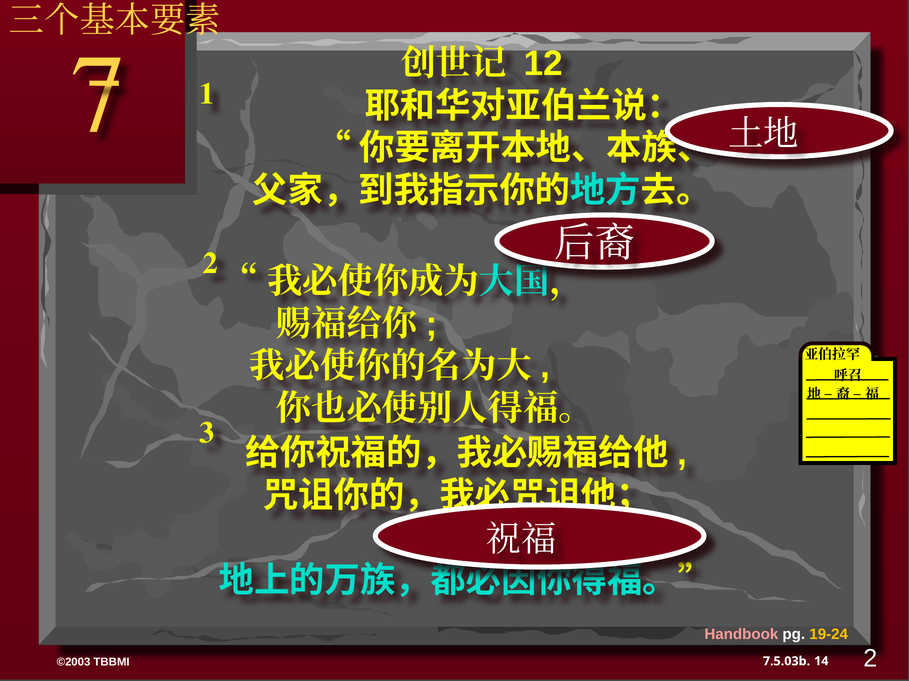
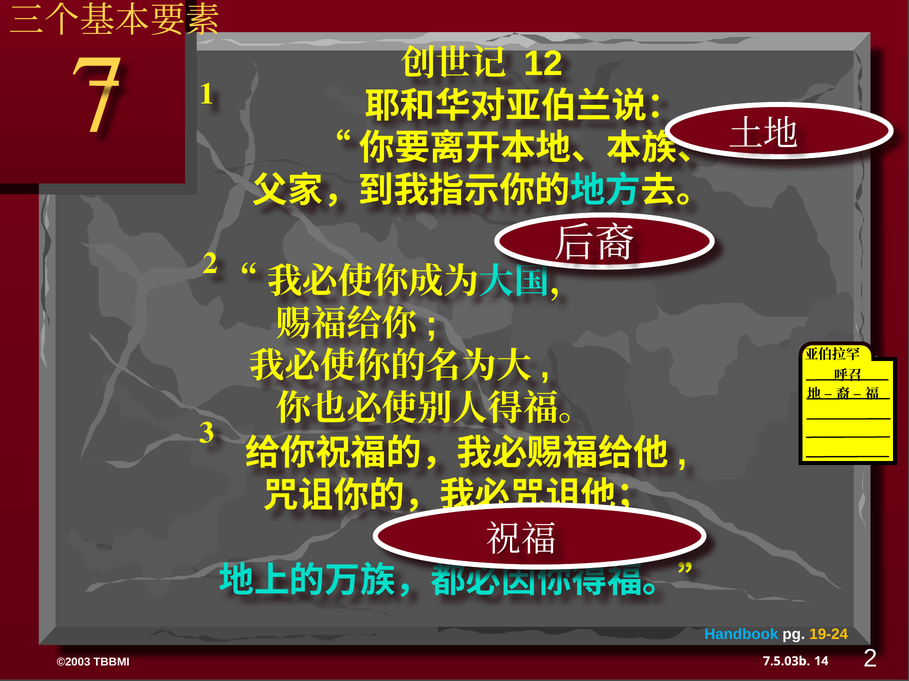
Handbook colour: pink -> light blue
